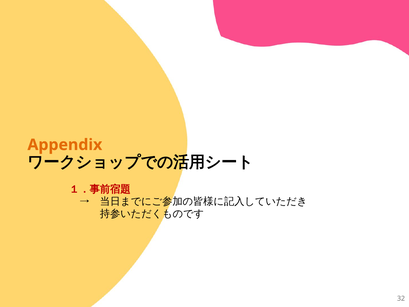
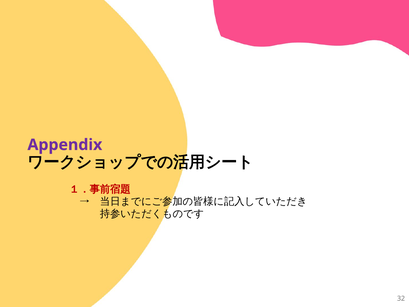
Appendix colour: orange -> purple
